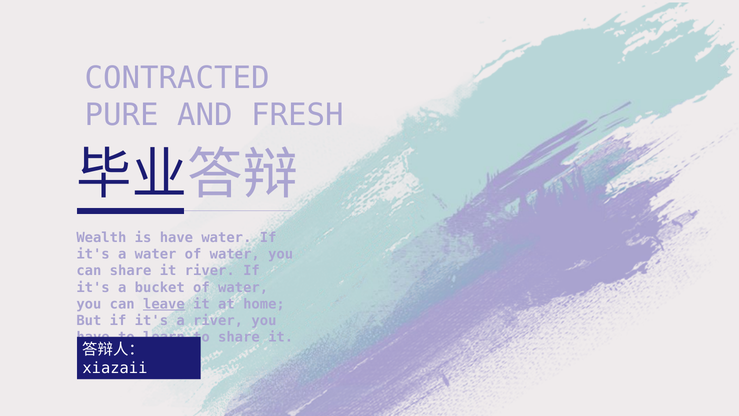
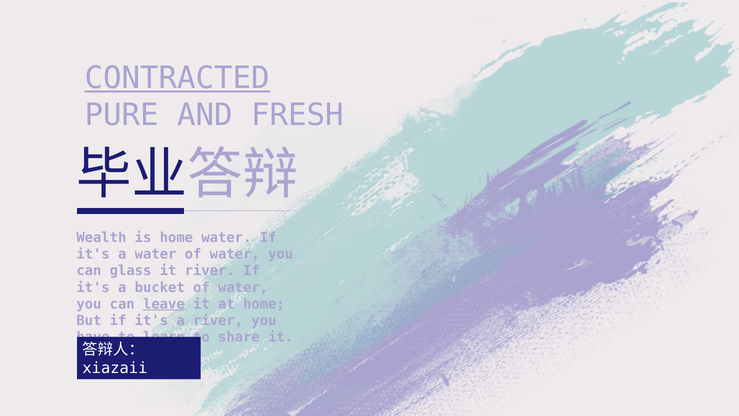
CONTRACTED underline: none -> present
is have: have -> home
can share: share -> glass
